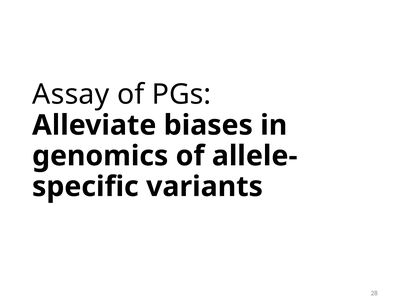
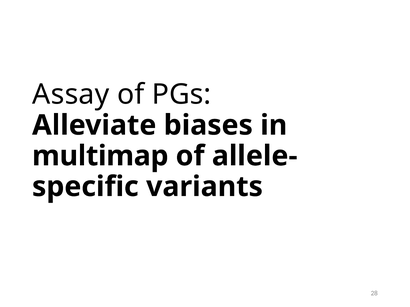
genomics: genomics -> multimap
